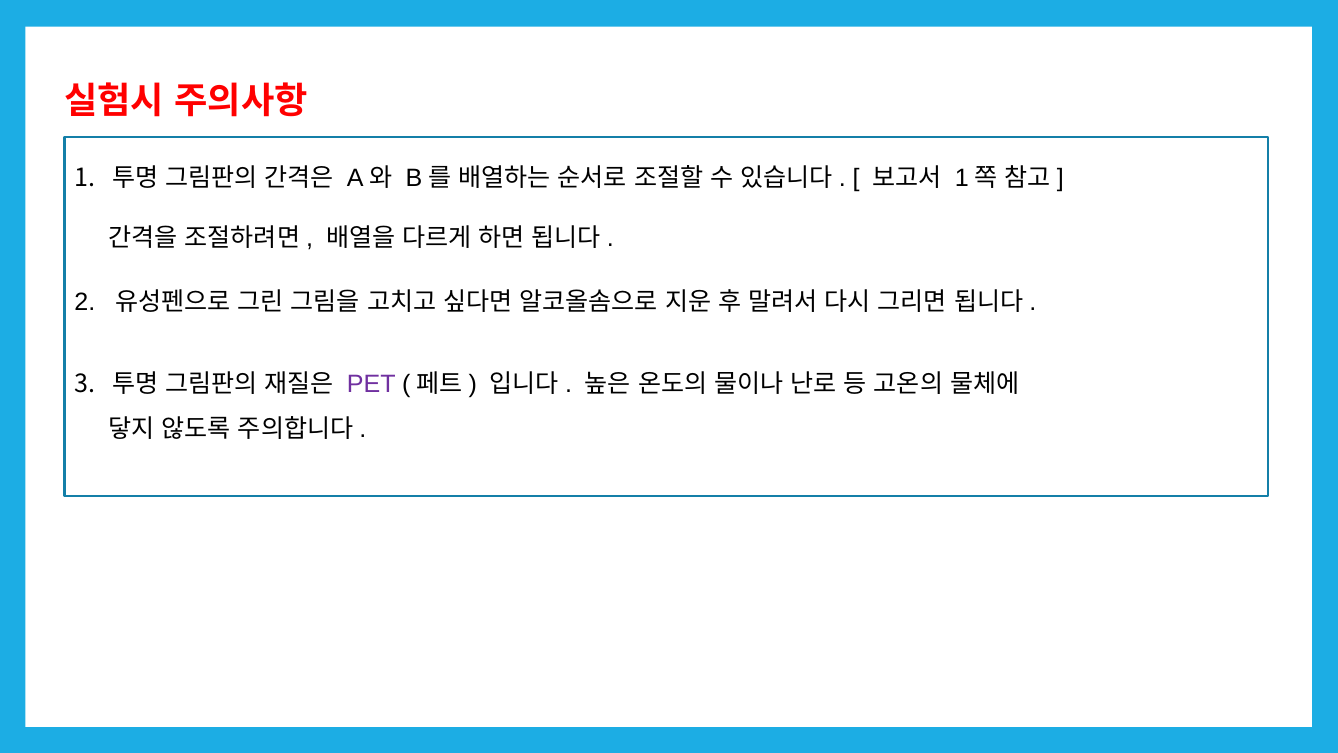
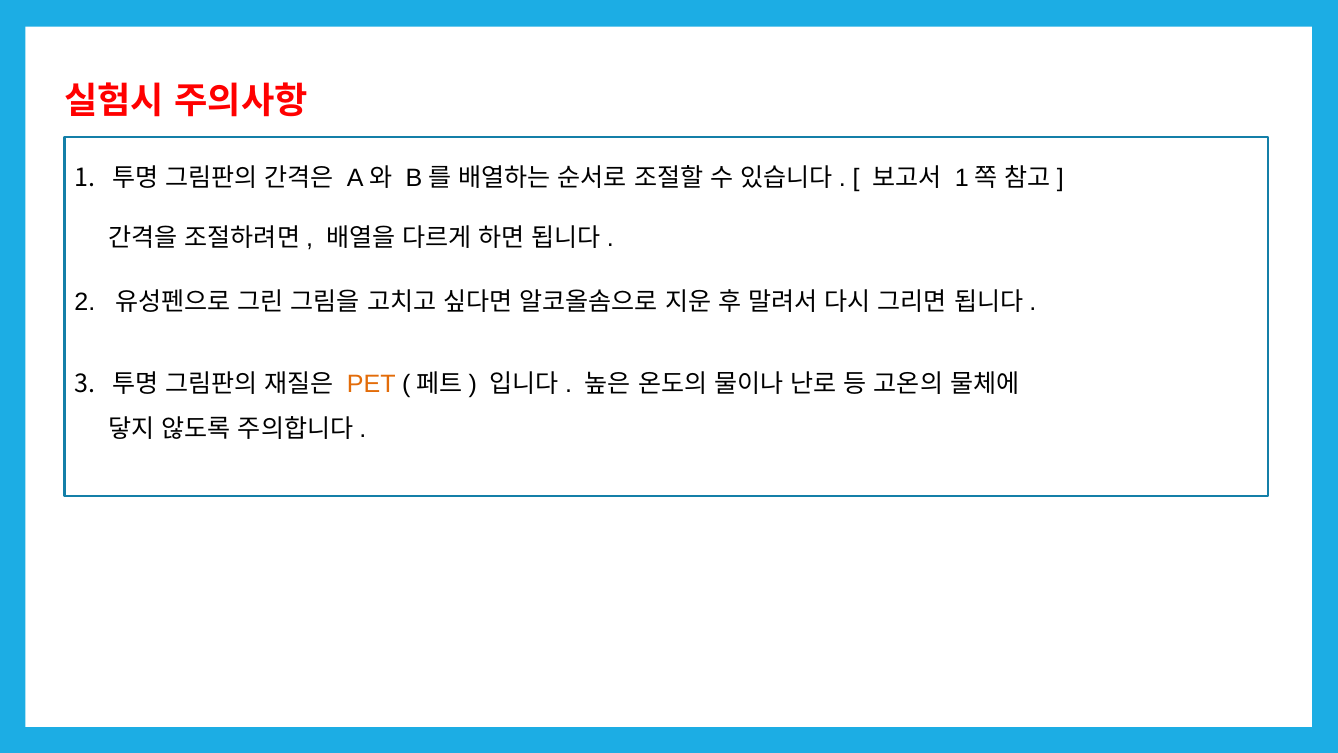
PET colour: purple -> orange
